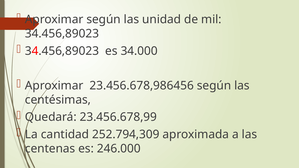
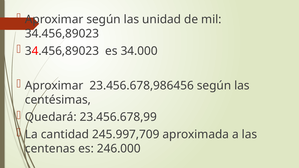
252.794,309: 252.794,309 -> 245.997,709
